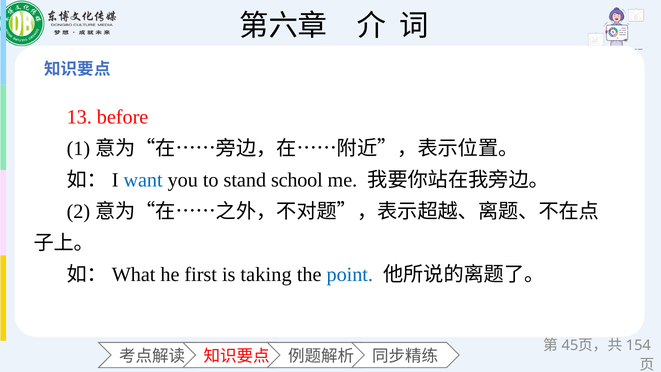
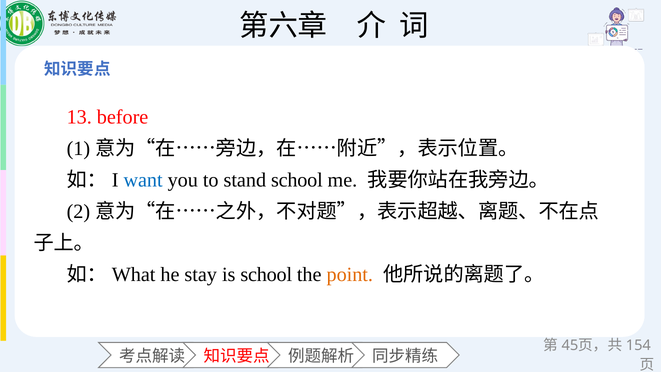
first: first -> stay
is taking: taking -> school
point colour: blue -> orange
